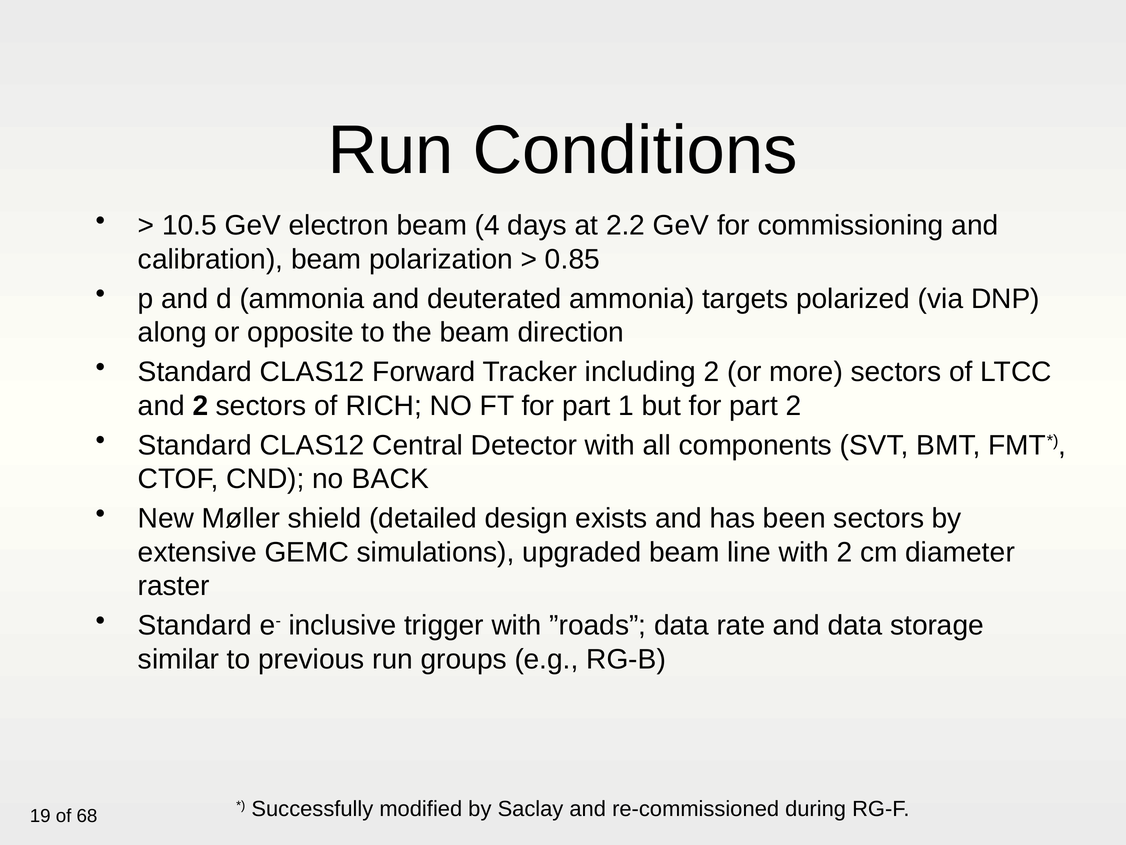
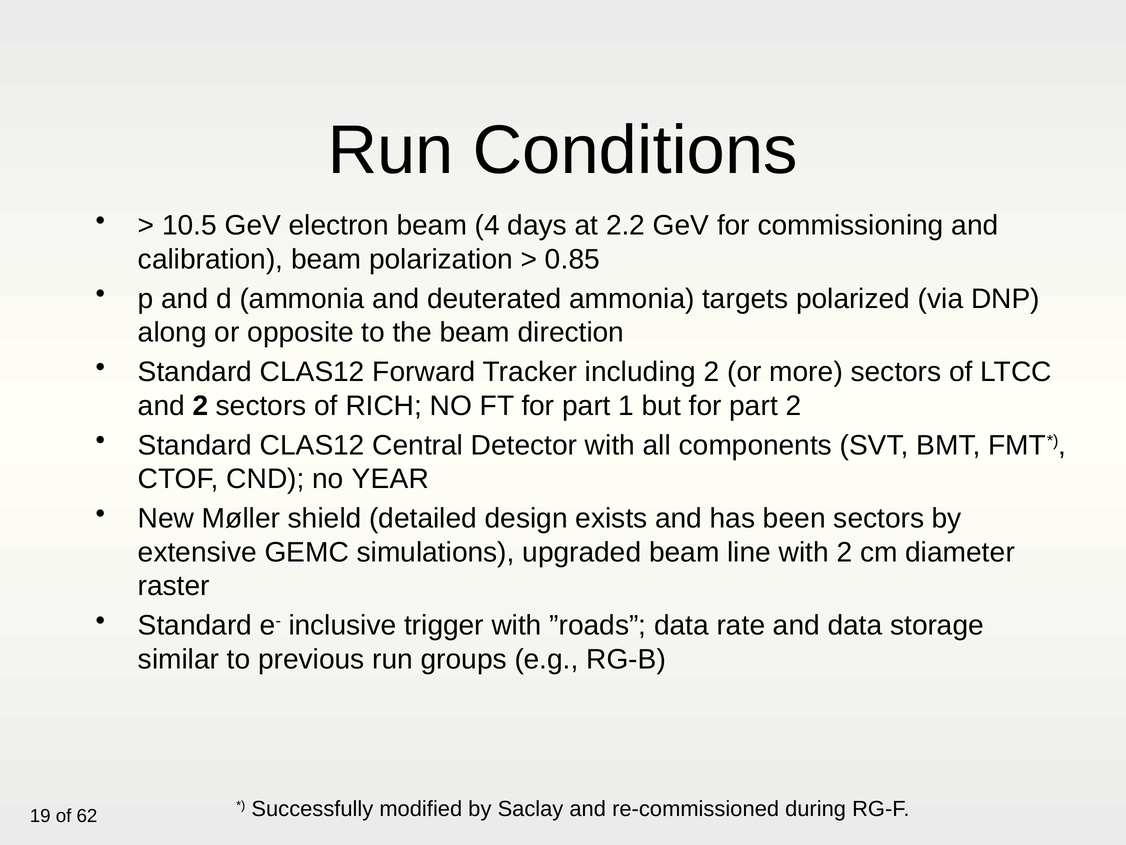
BACK: BACK -> YEAR
68: 68 -> 62
